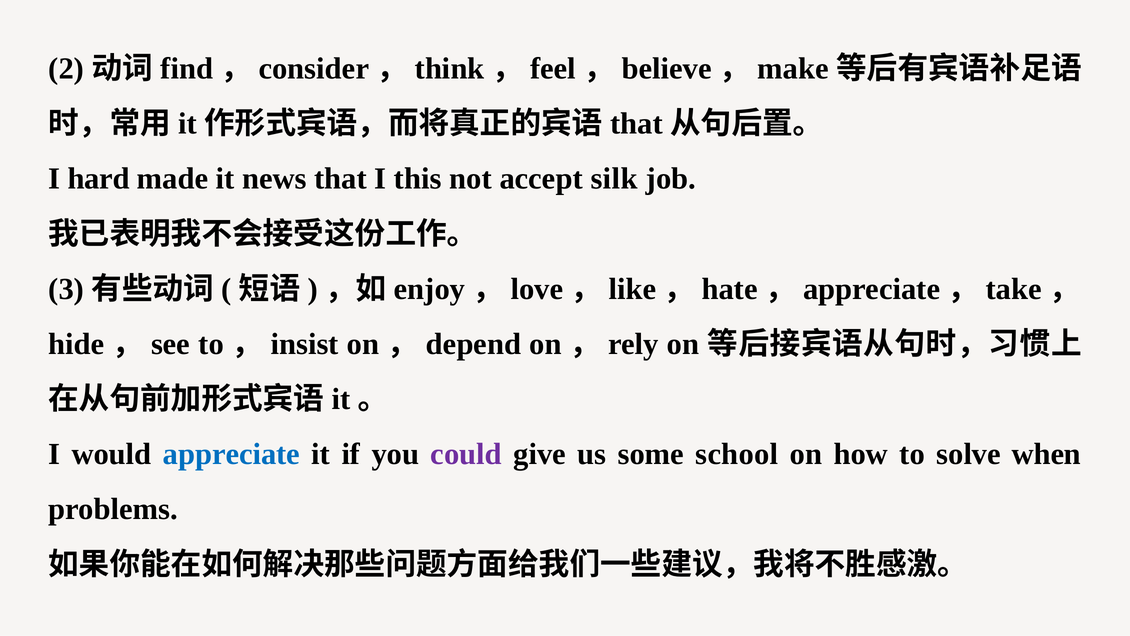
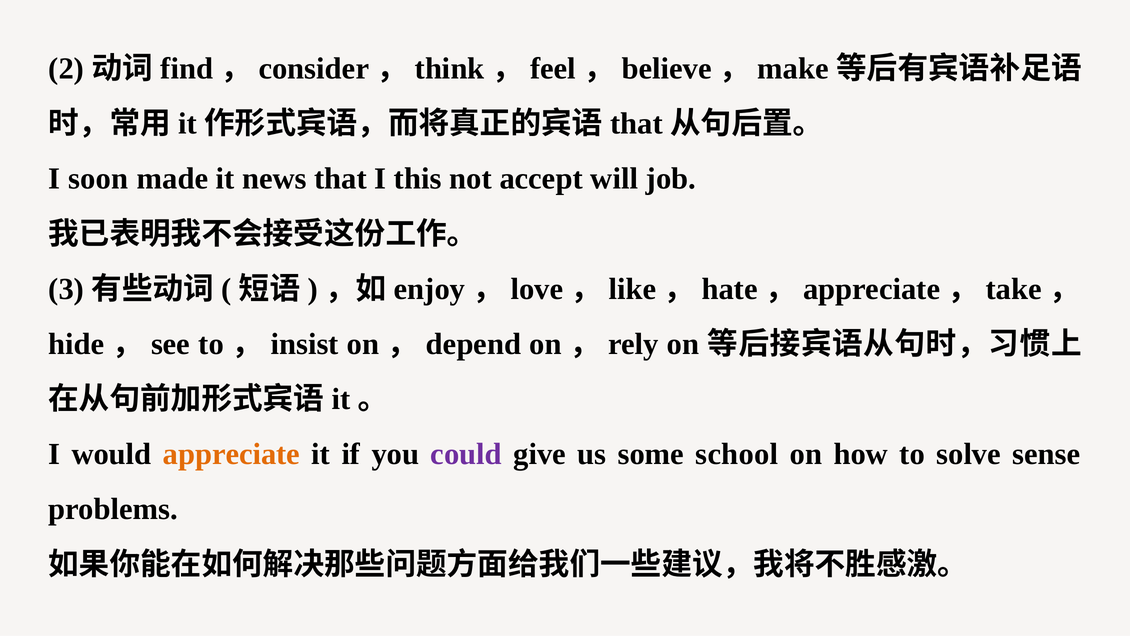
hard: hard -> soon
silk: silk -> will
appreciate colour: blue -> orange
when: when -> sense
